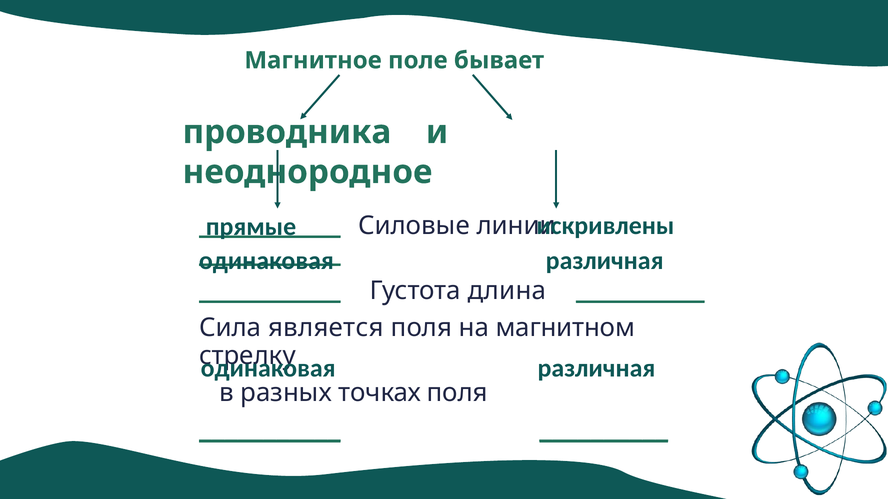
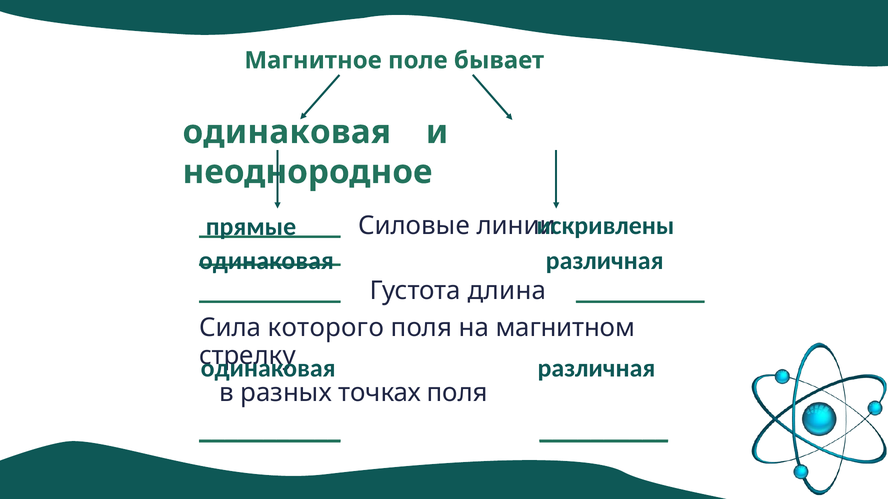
проводника at (287, 132): проводника -> одинаковая
является: является -> которого
